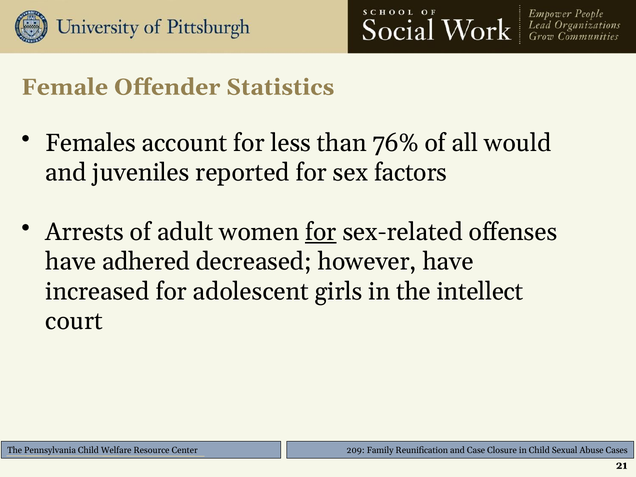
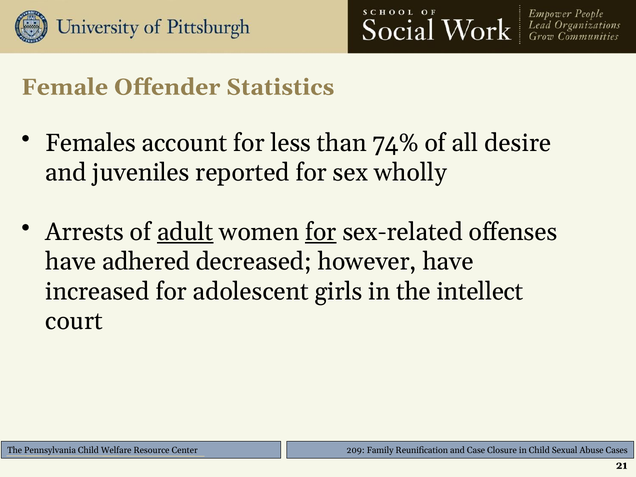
76%: 76% -> 74%
would: would -> desire
factors: factors -> wholly
adult underline: none -> present
